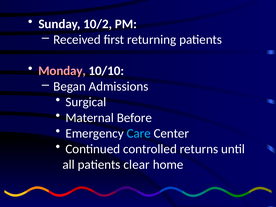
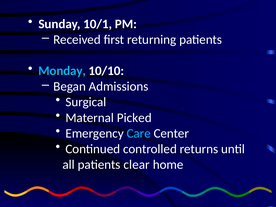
10/2: 10/2 -> 10/1
Monday colour: pink -> light blue
Before: Before -> Picked
